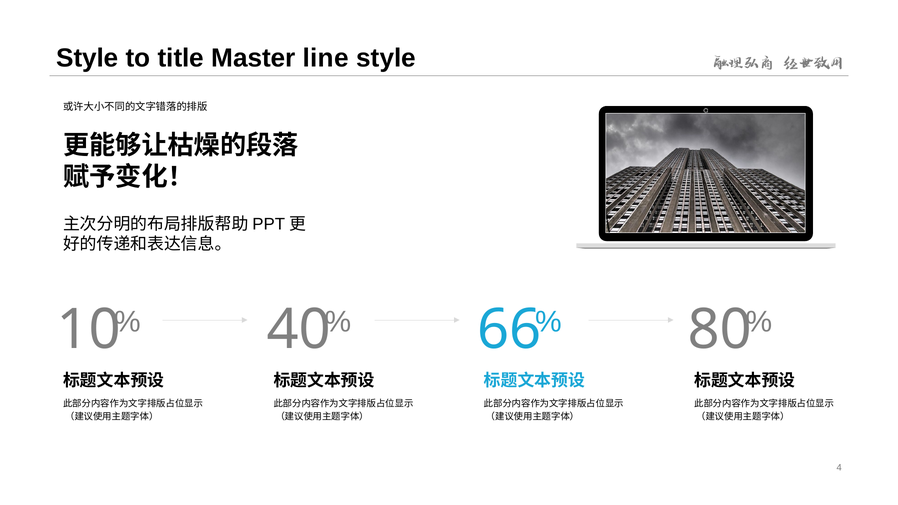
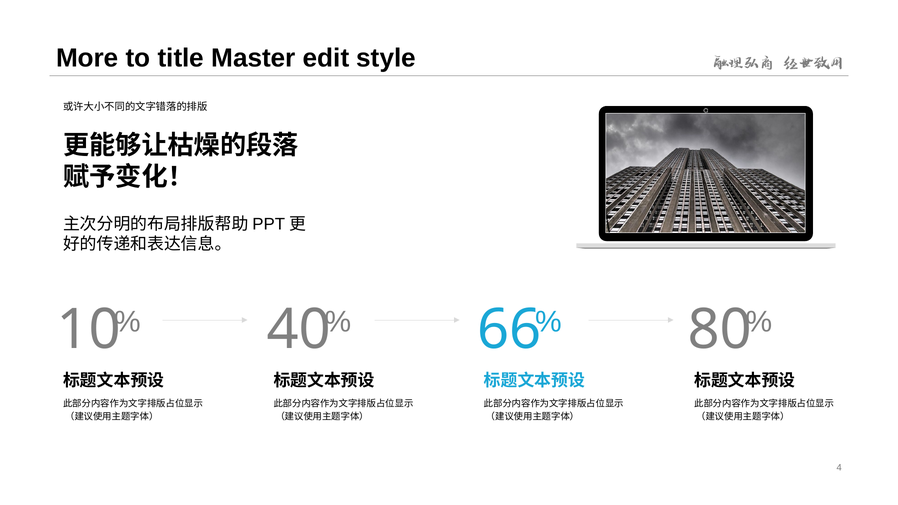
Style at (87, 58): Style -> More
line: line -> edit
